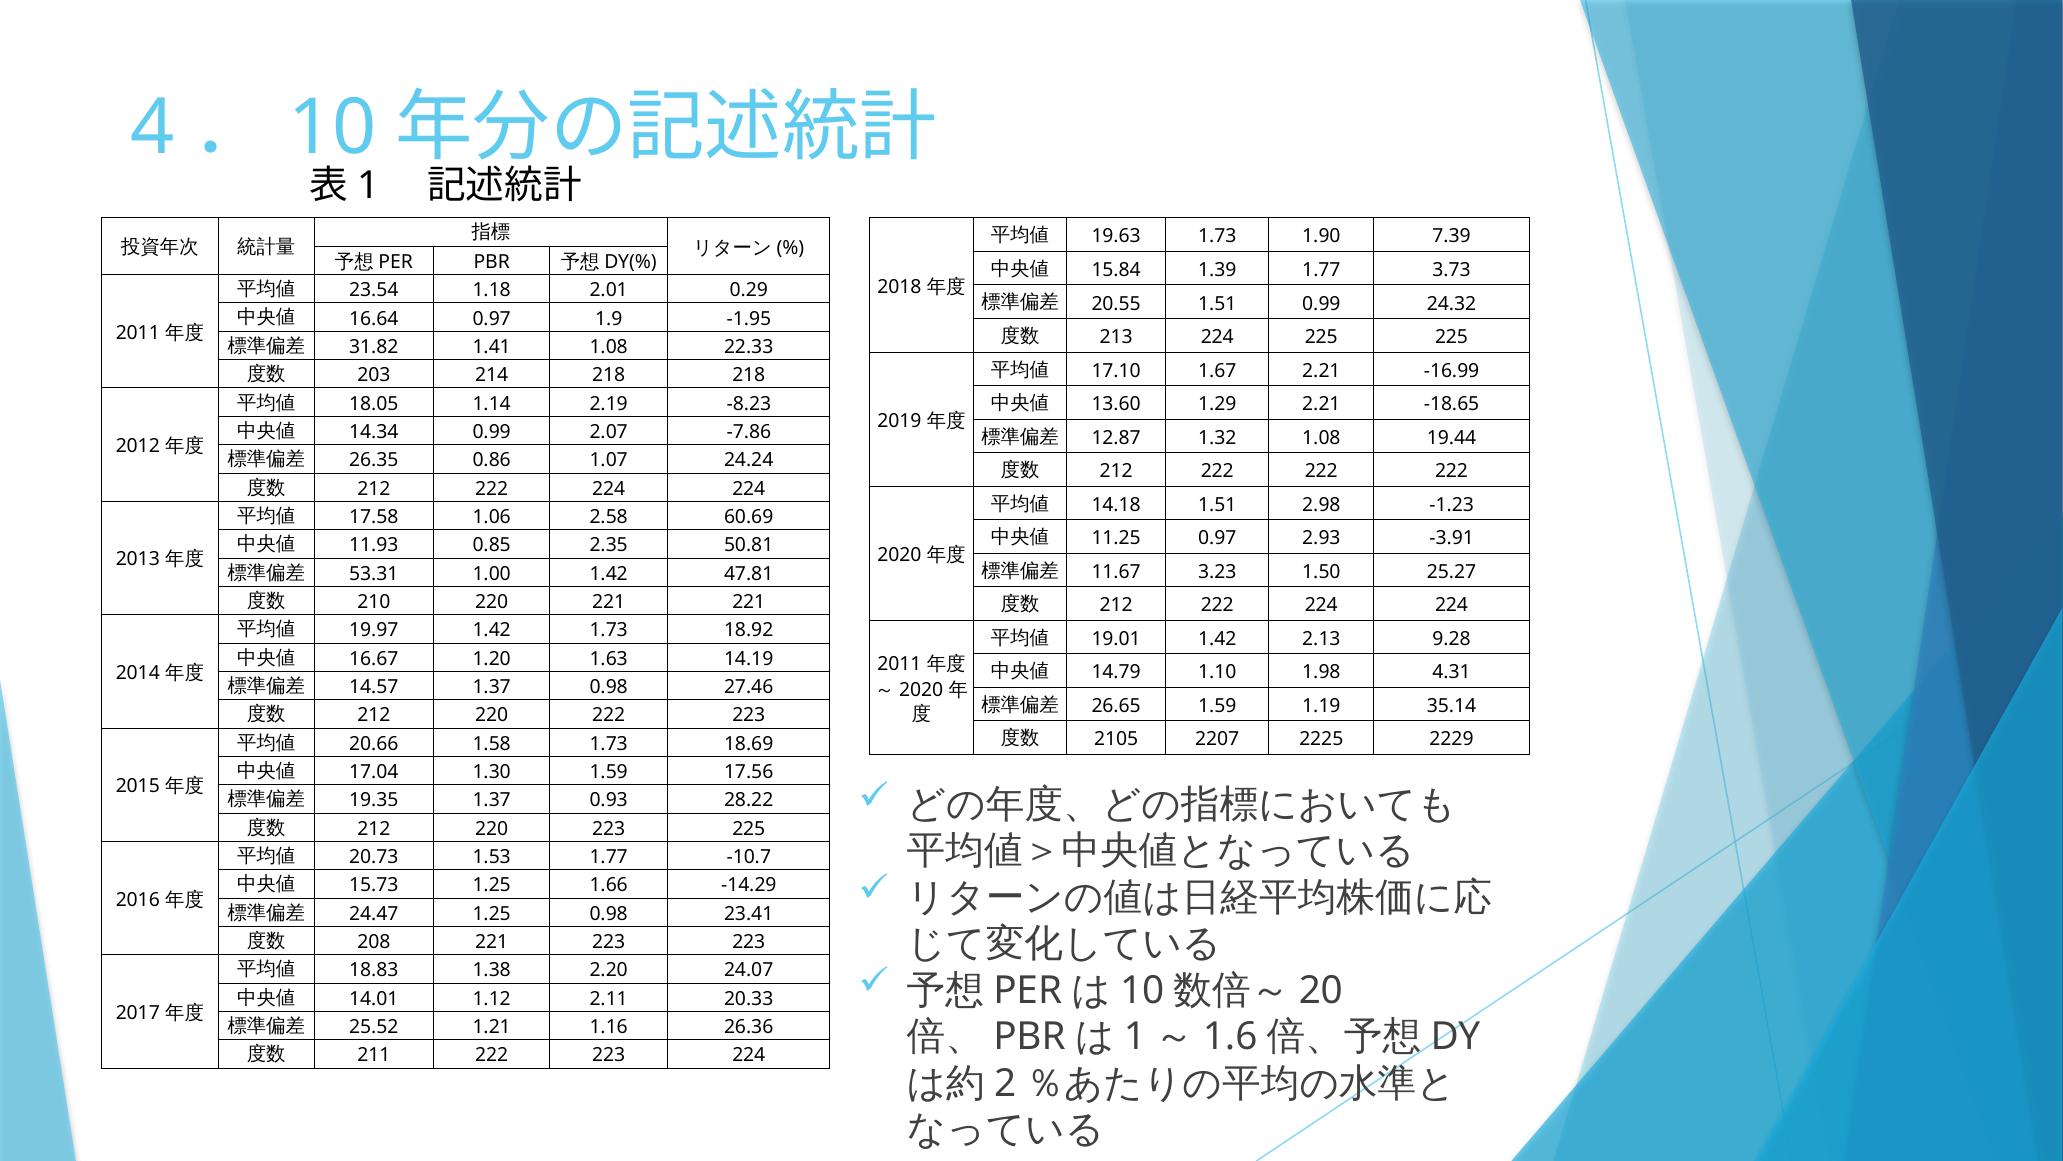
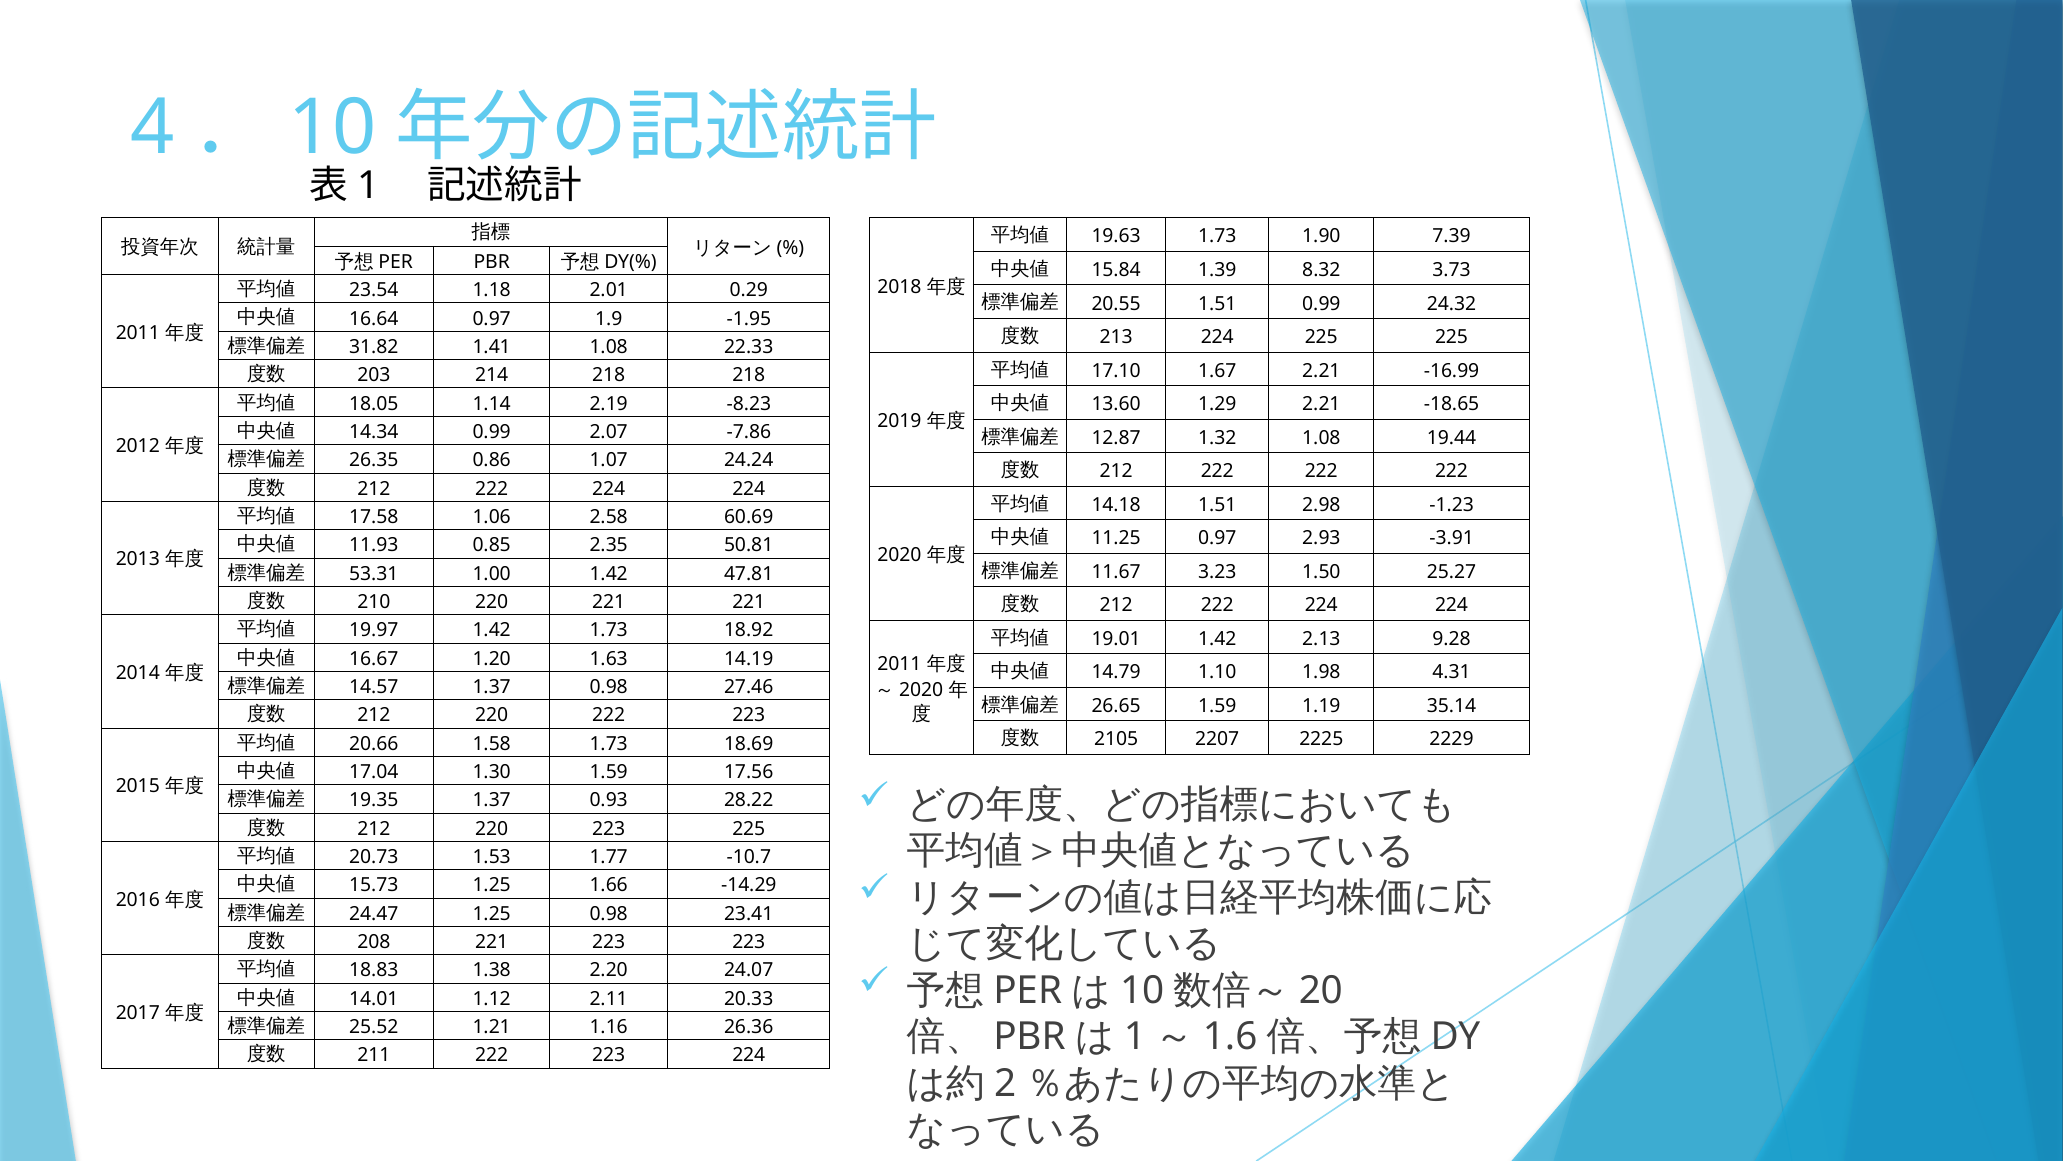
1.39 1.77: 1.77 -> 8.32
